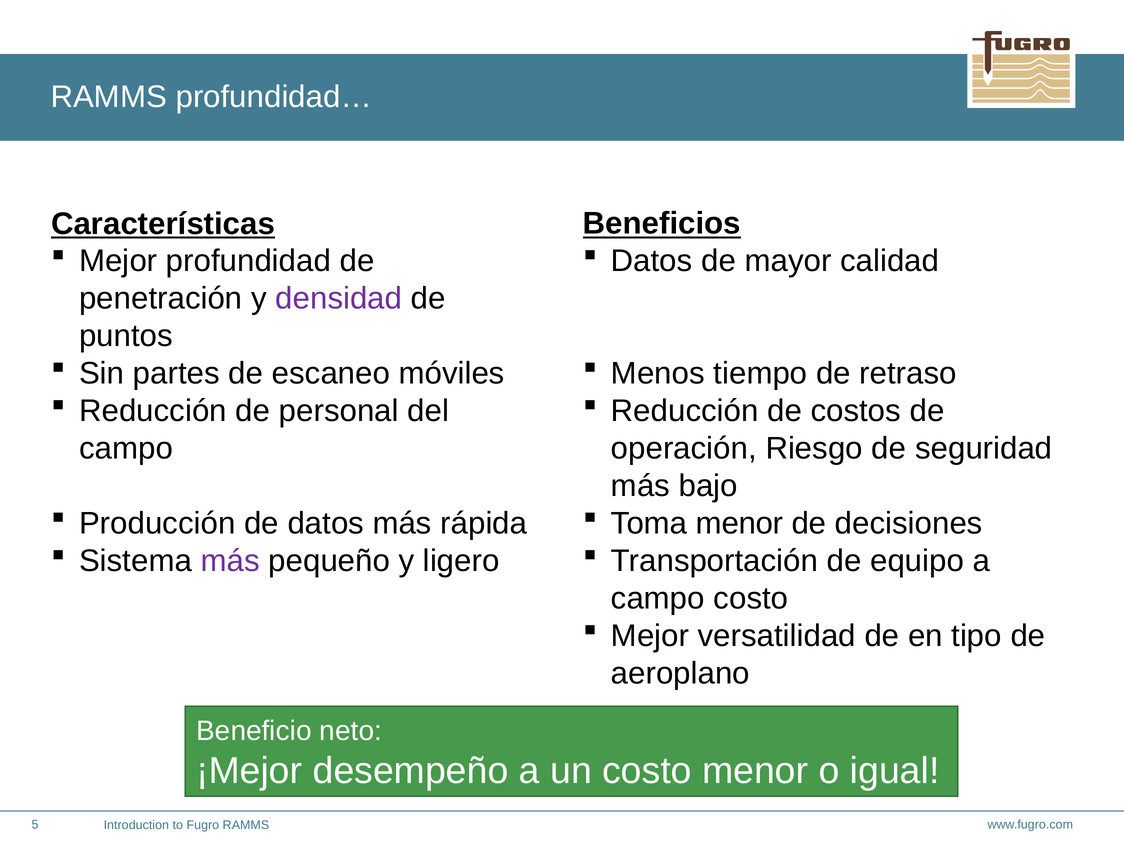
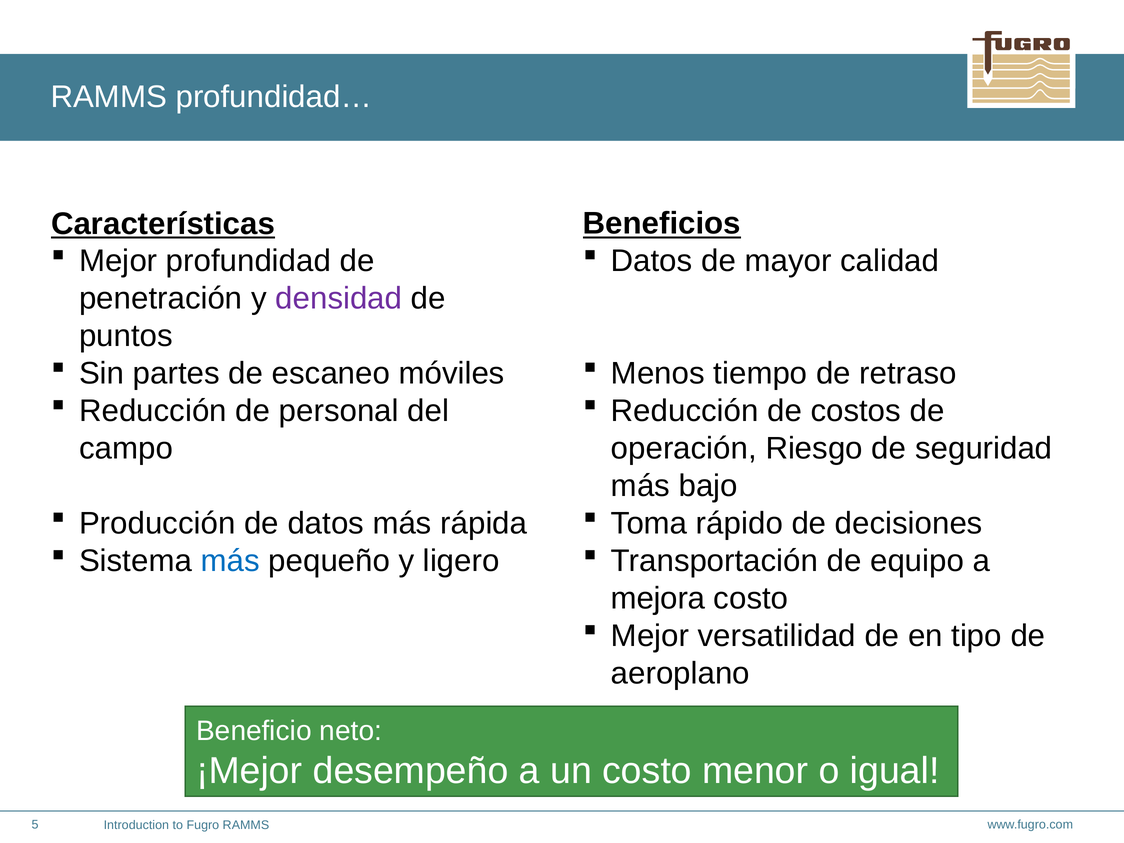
Toma menor: menor -> rápido
más at (230, 561) colour: purple -> blue
campo at (658, 598): campo -> mejora
